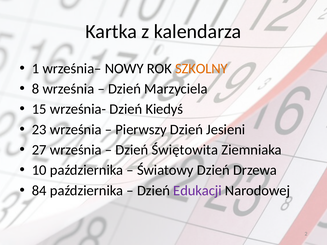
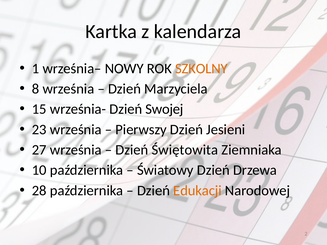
Kiedyś: Kiedyś -> Swojej
84: 84 -> 28
Edukacji colour: purple -> orange
